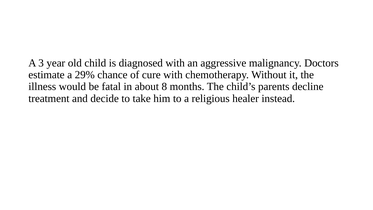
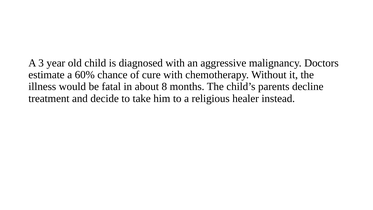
29%: 29% -> 60%
